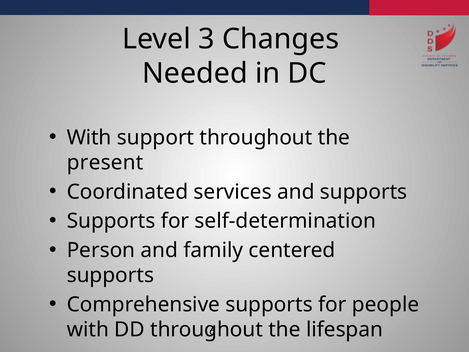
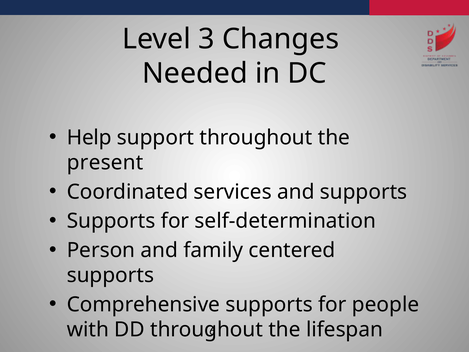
With at (89, 137): With -> Help
